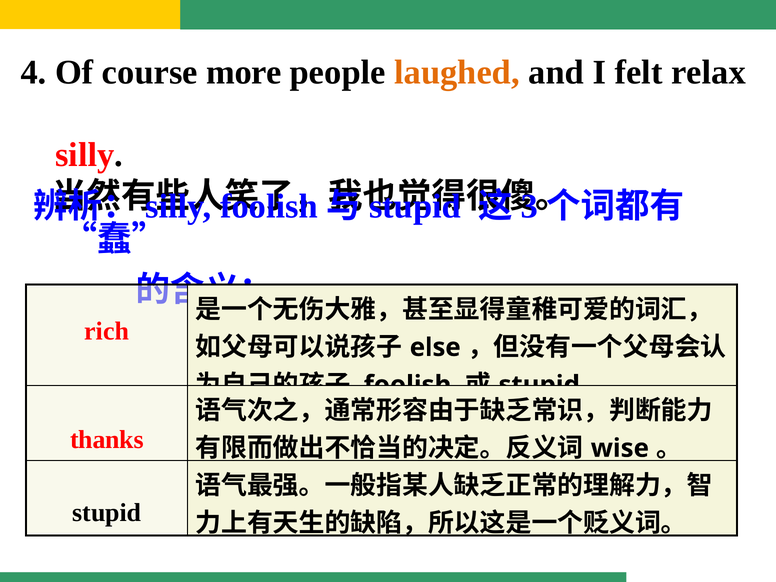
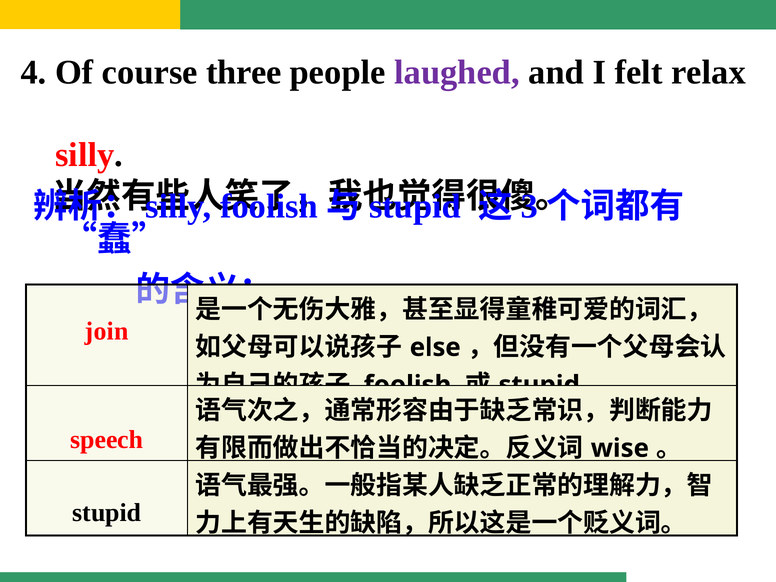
more: more -> three
laughed colour: orange -> purple
rich: rich -> join
thanks: thanks -> speech
